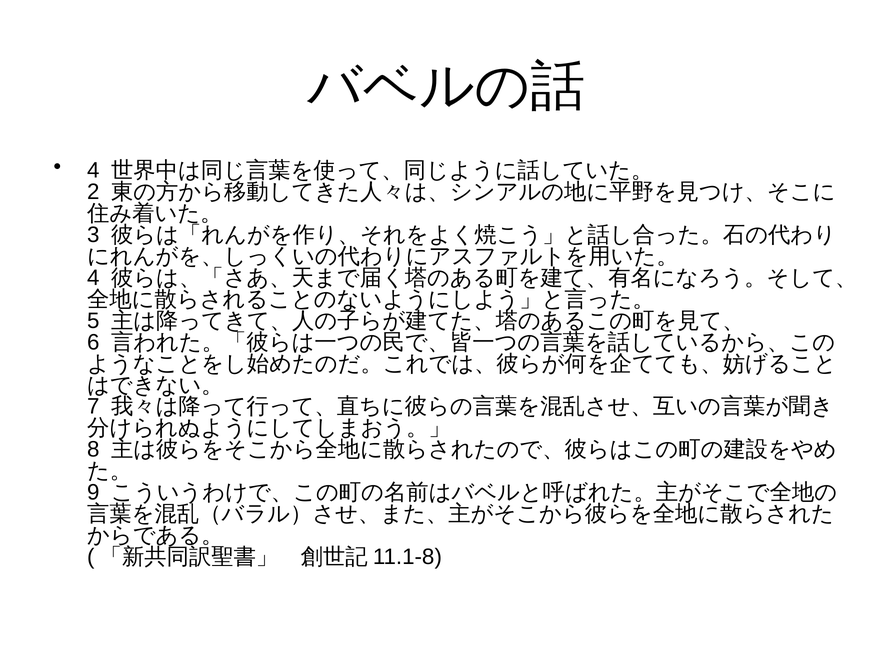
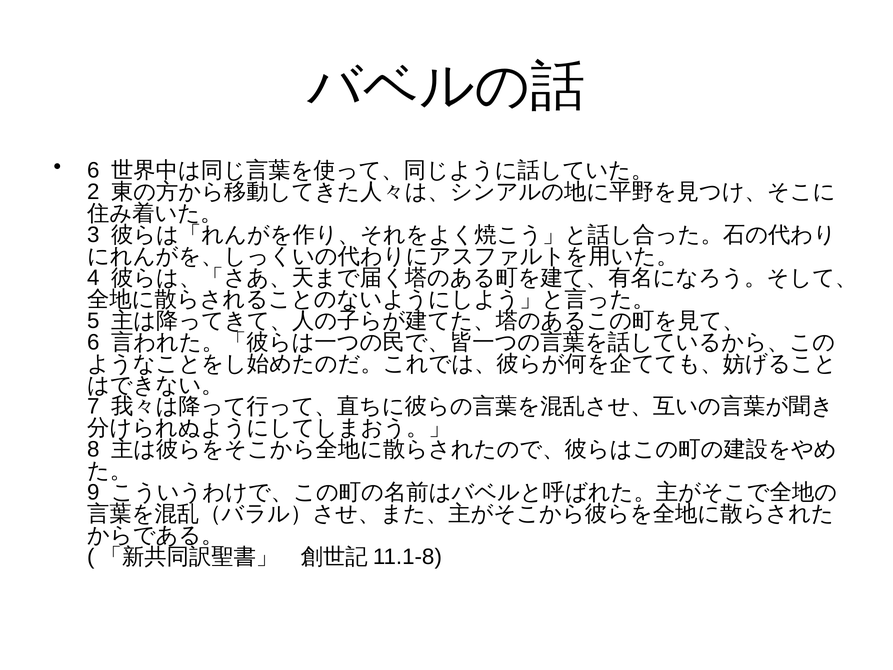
4 at (93, 171): 4 -> 6
